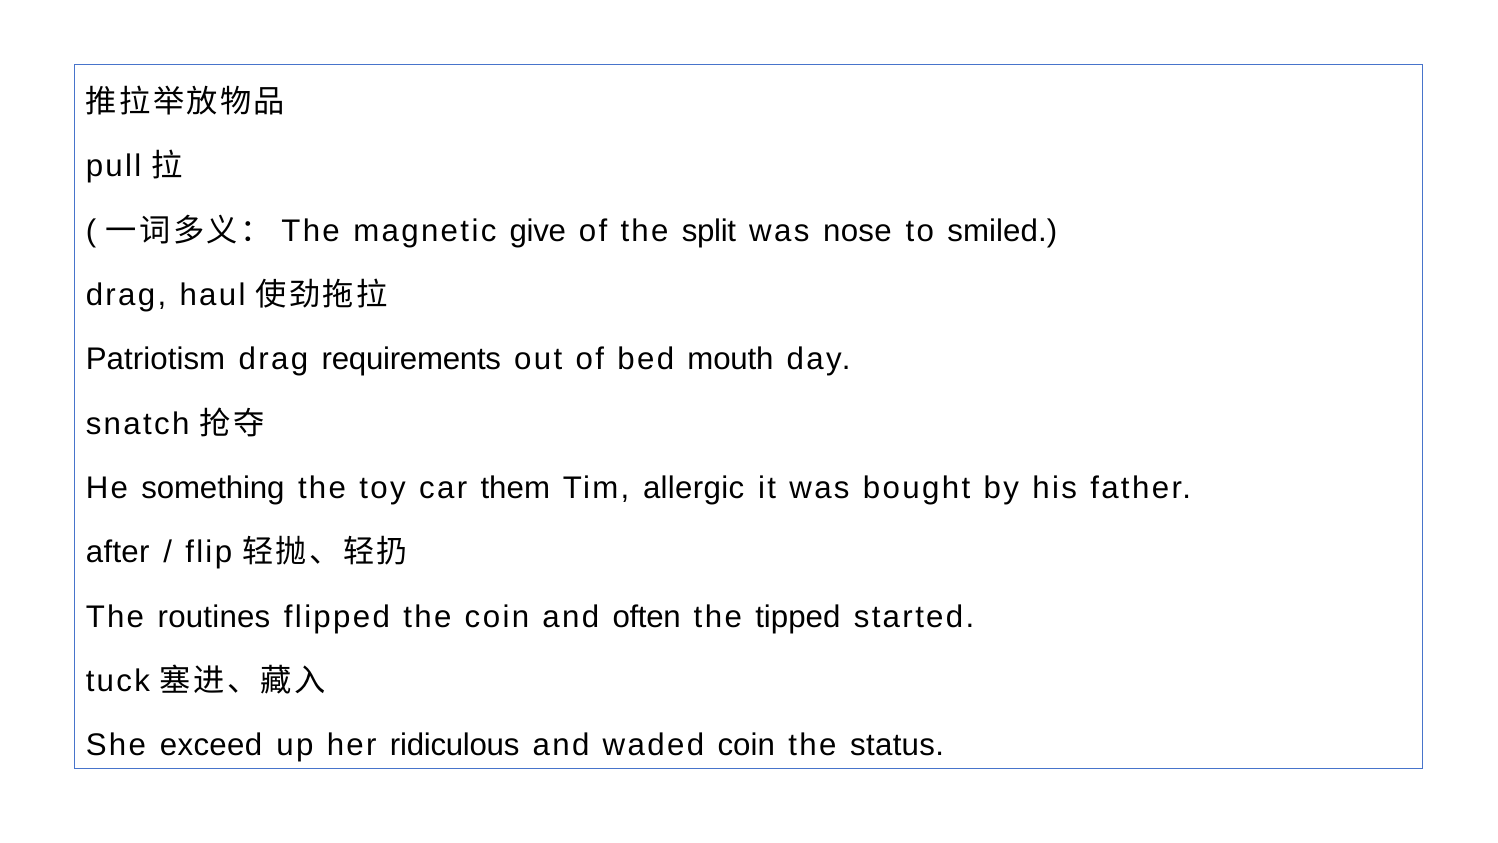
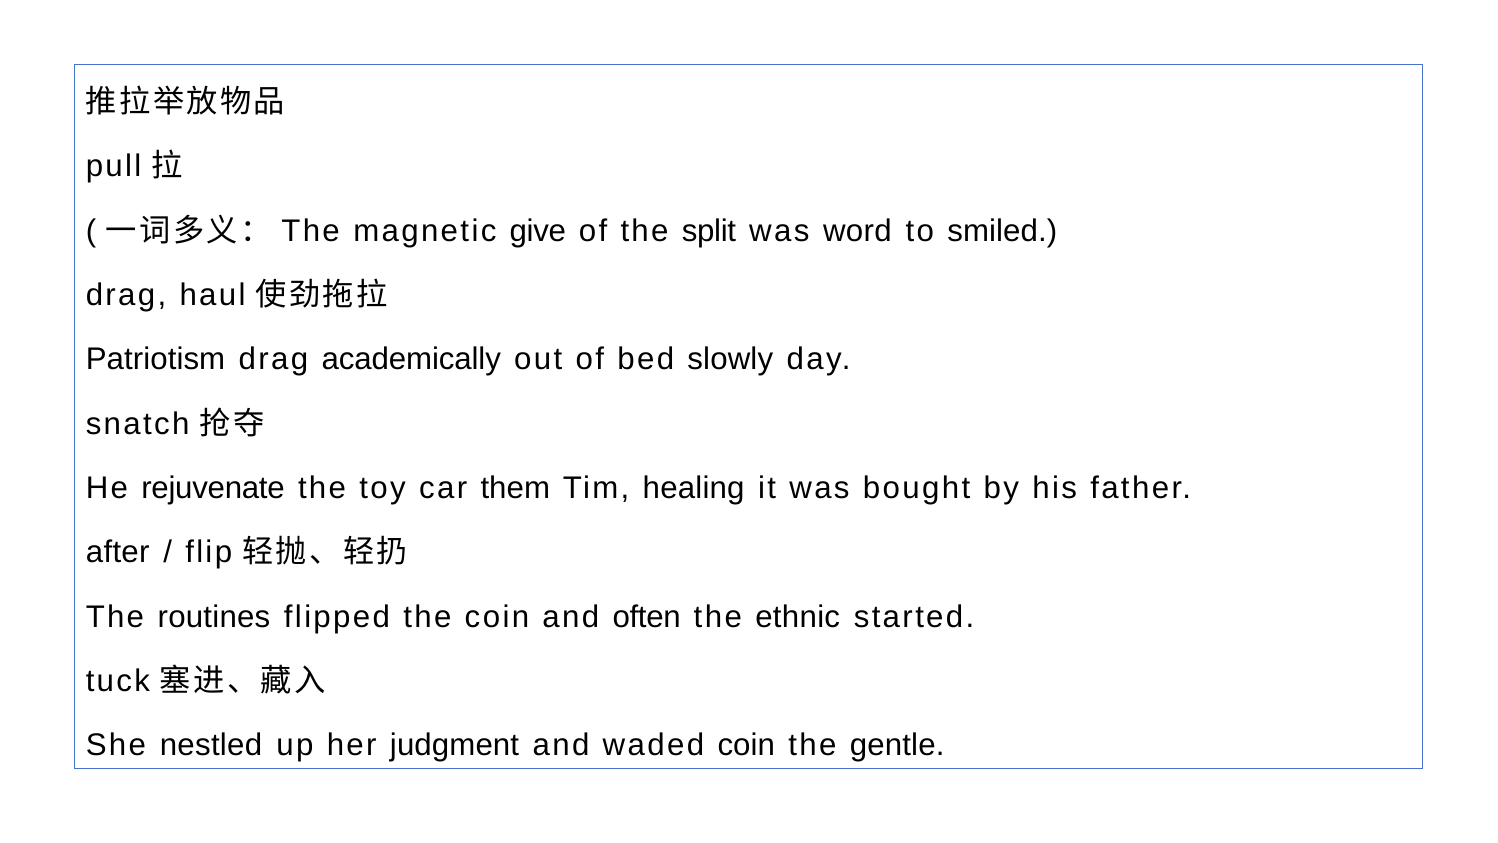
nose: nose -> word
requirements: requirements -> academically
mouth: mouth -> slowly
something: something -> rejuvenate
allergic: allergic -> healing
tipped: tipped -> ethnic
exceed: exceed -> nestled
ridiculous: ridiculous -> judgment
status: status -> gentle
